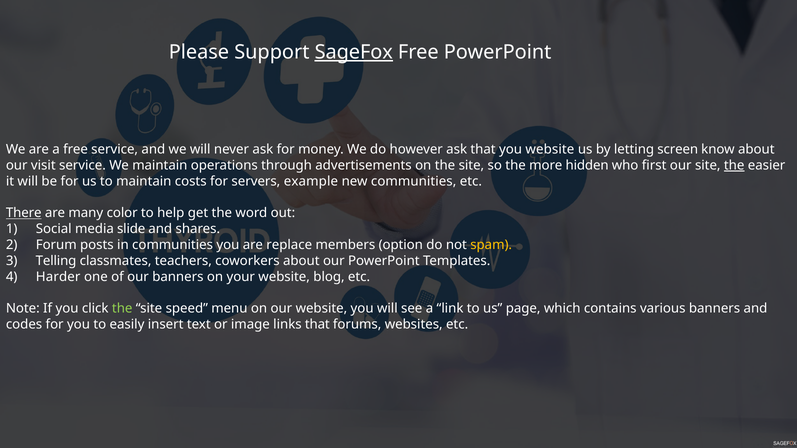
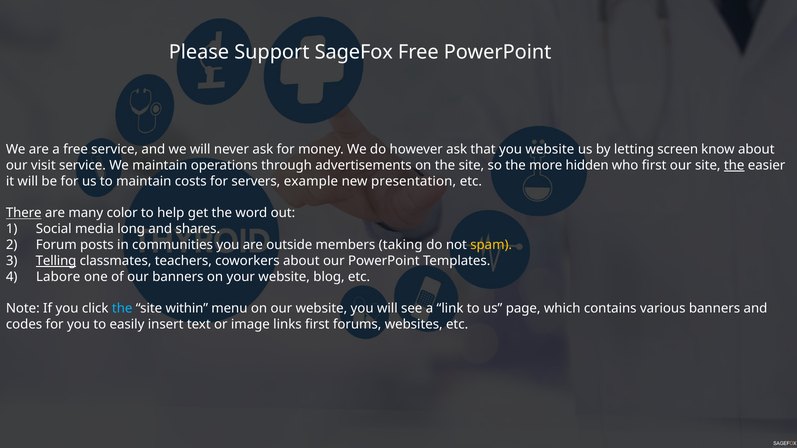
SageFox underline: present -> none
new communities: communities -> presentation
slide: slide -> long
replace: replace -> outside
option: option -> taking
Telling underline: none -> present
Harder: Harder -> Labore
the at (122, 309) colour: light green -> light blue
speed: speed -> within
links that: that -> first
